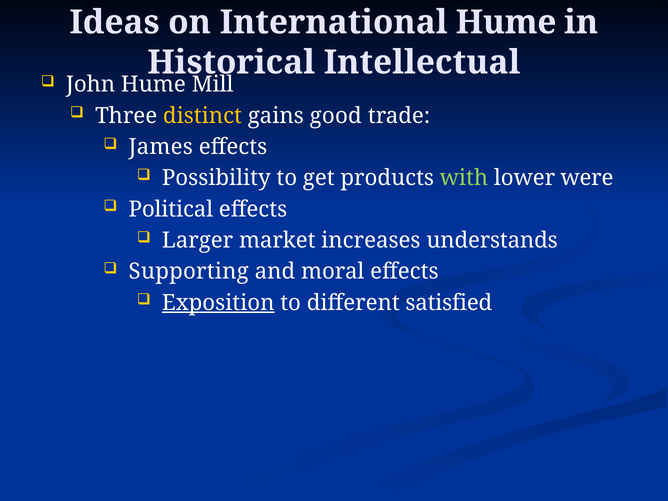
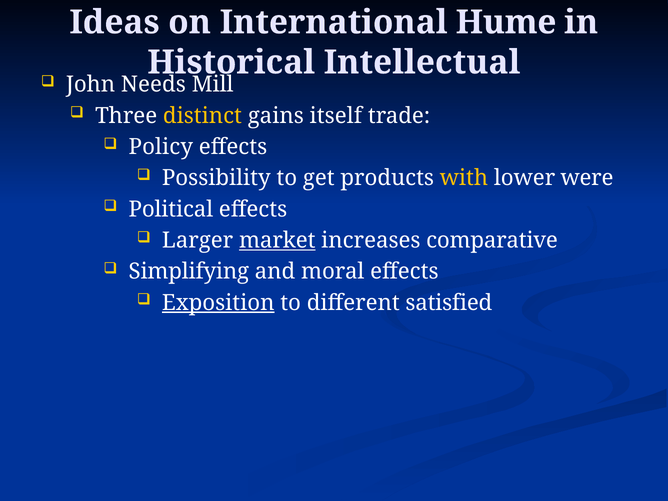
John Hume: Hume -> Needs
good: good -> itself
James: James -> Policy
with colour: light green -> yellow
market underline: none -> present
understands: understands -> comparative
Supporting: Supporting -> Simplifying
